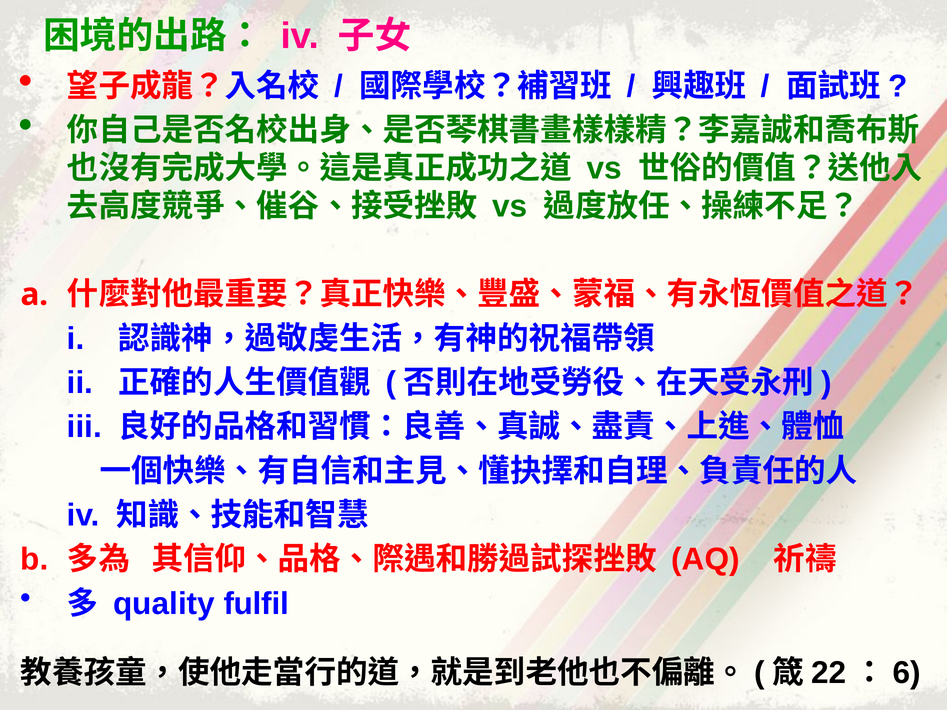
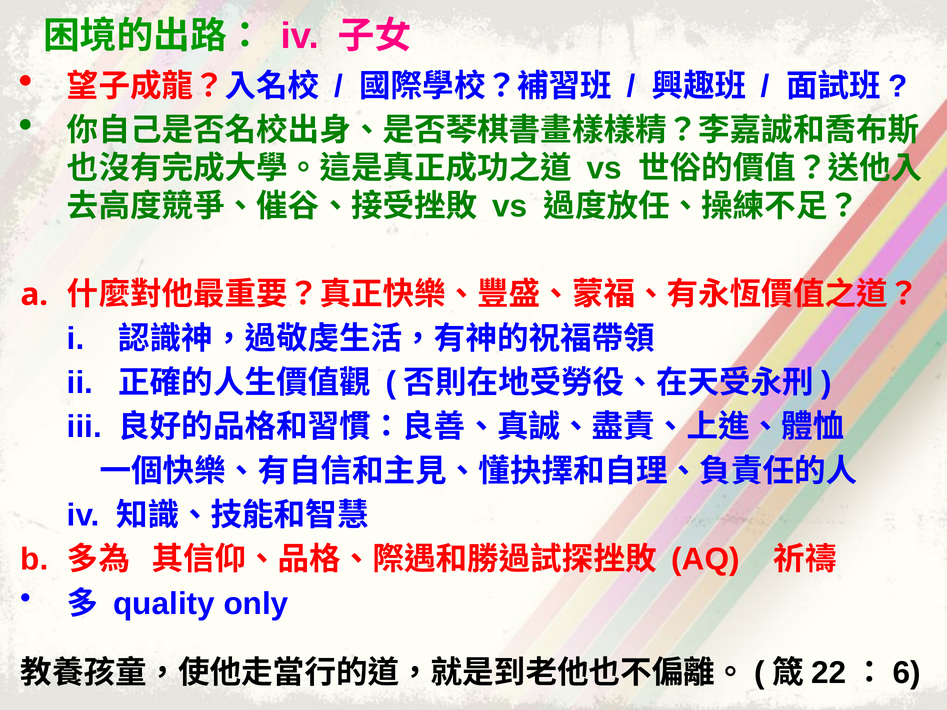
fulfil: fulfil -> only
